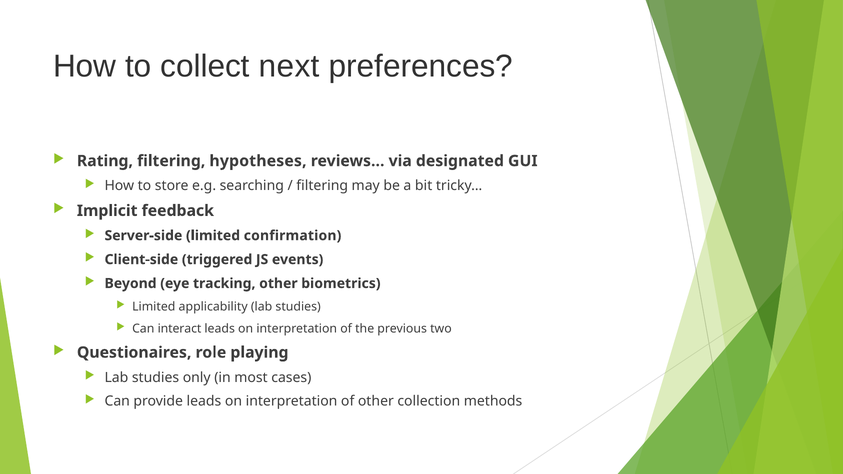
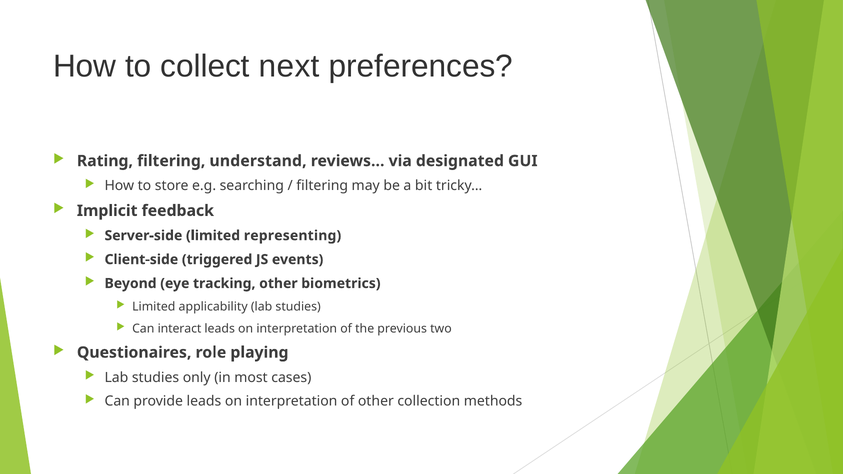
hypotheses: hypotheses -> understand
confirmation: confirmation -> representing
